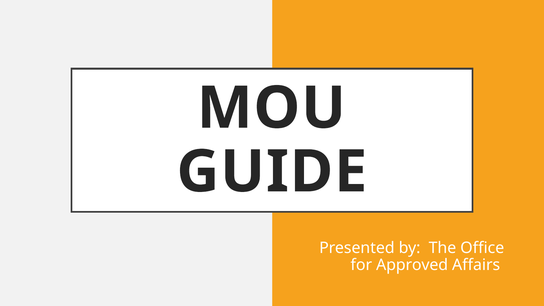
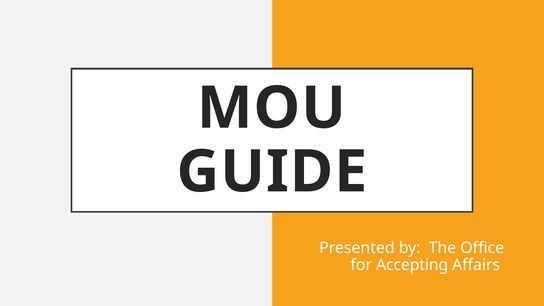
Approved: Approved -> Accepting
